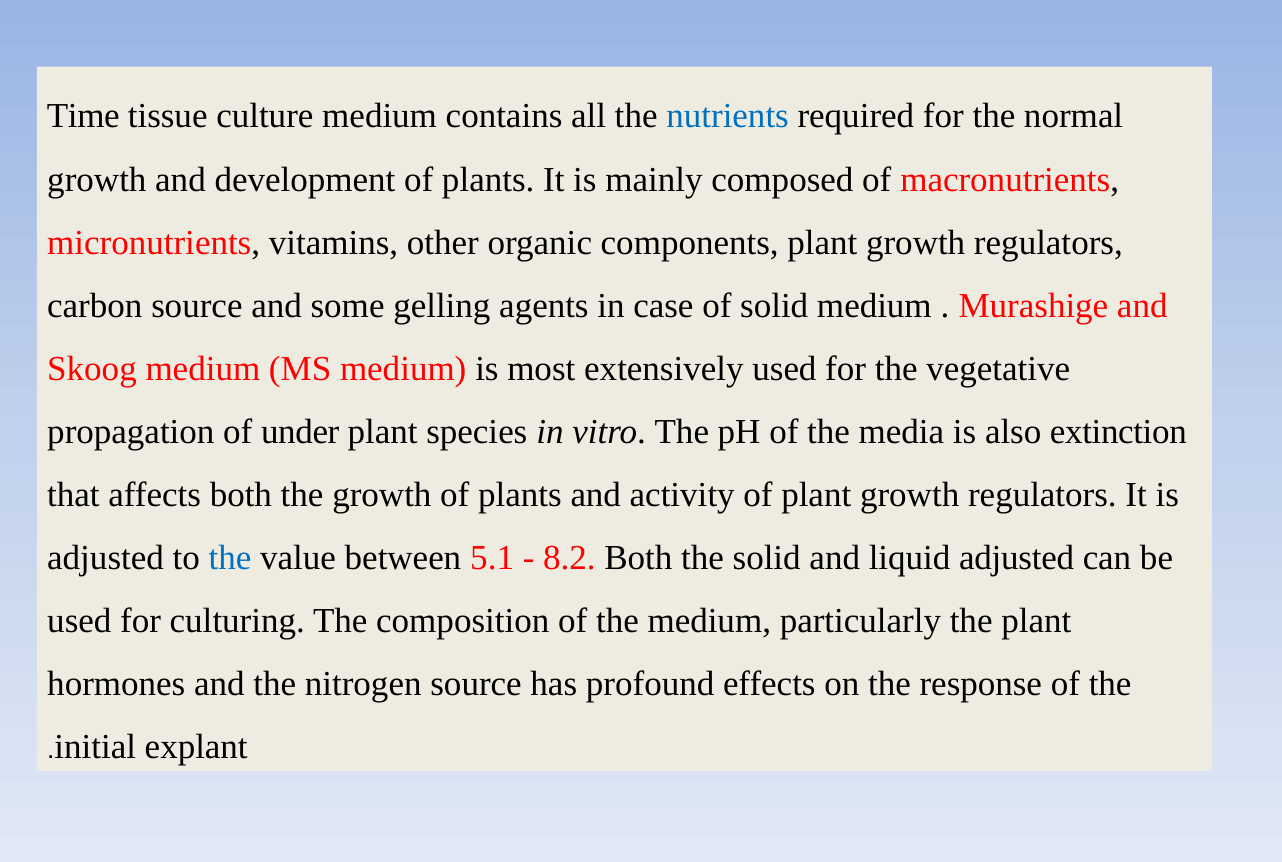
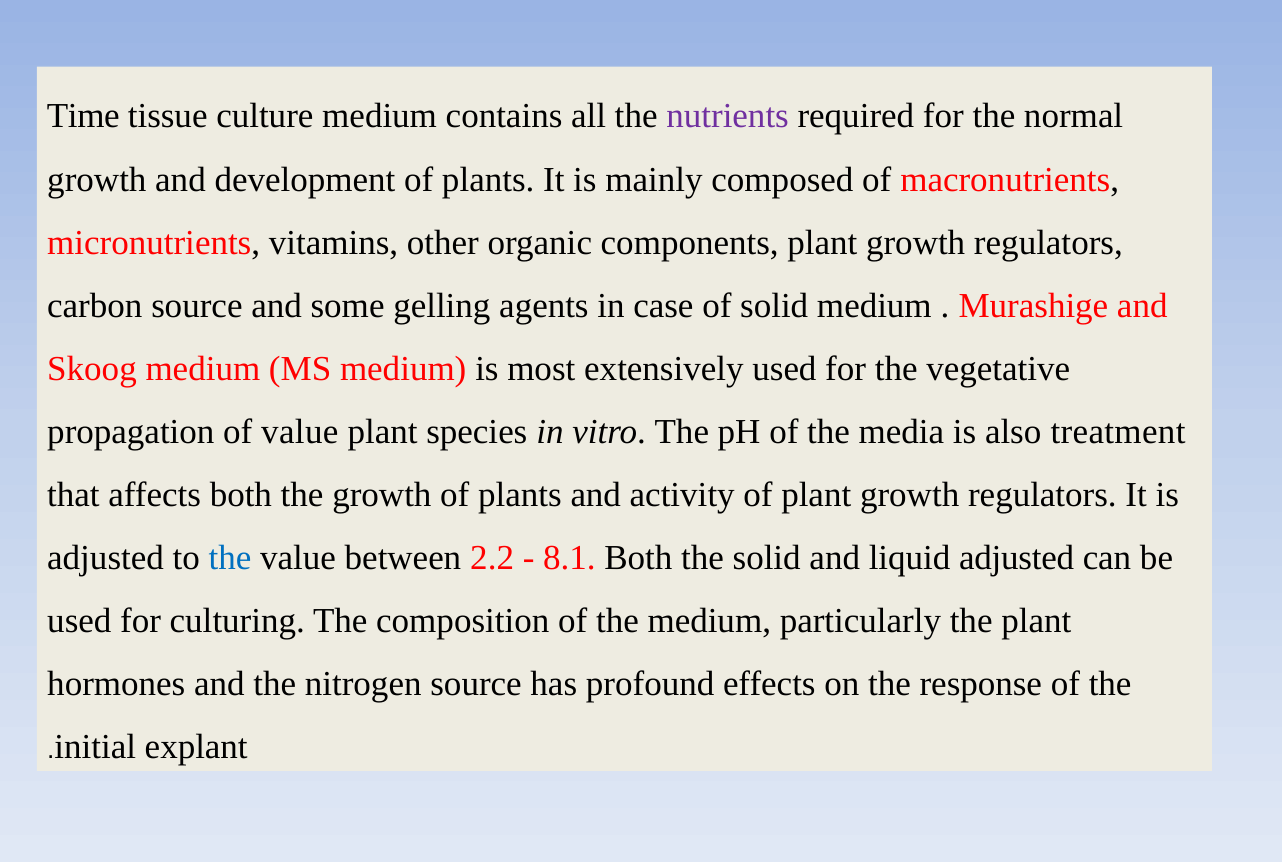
nutrients colour: blue -> purple
of under: under -> value
extinction: extinction -> treatment
5.1: 5.1 -> 2.2
8.2: 8.2 -> 8.1
